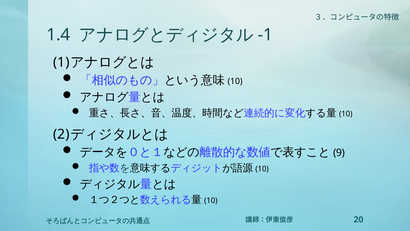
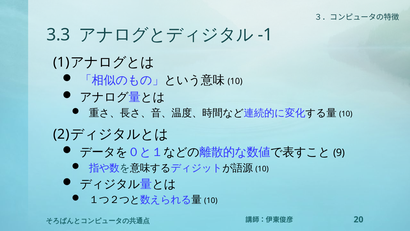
1.4: 1.4 -> 3.3
